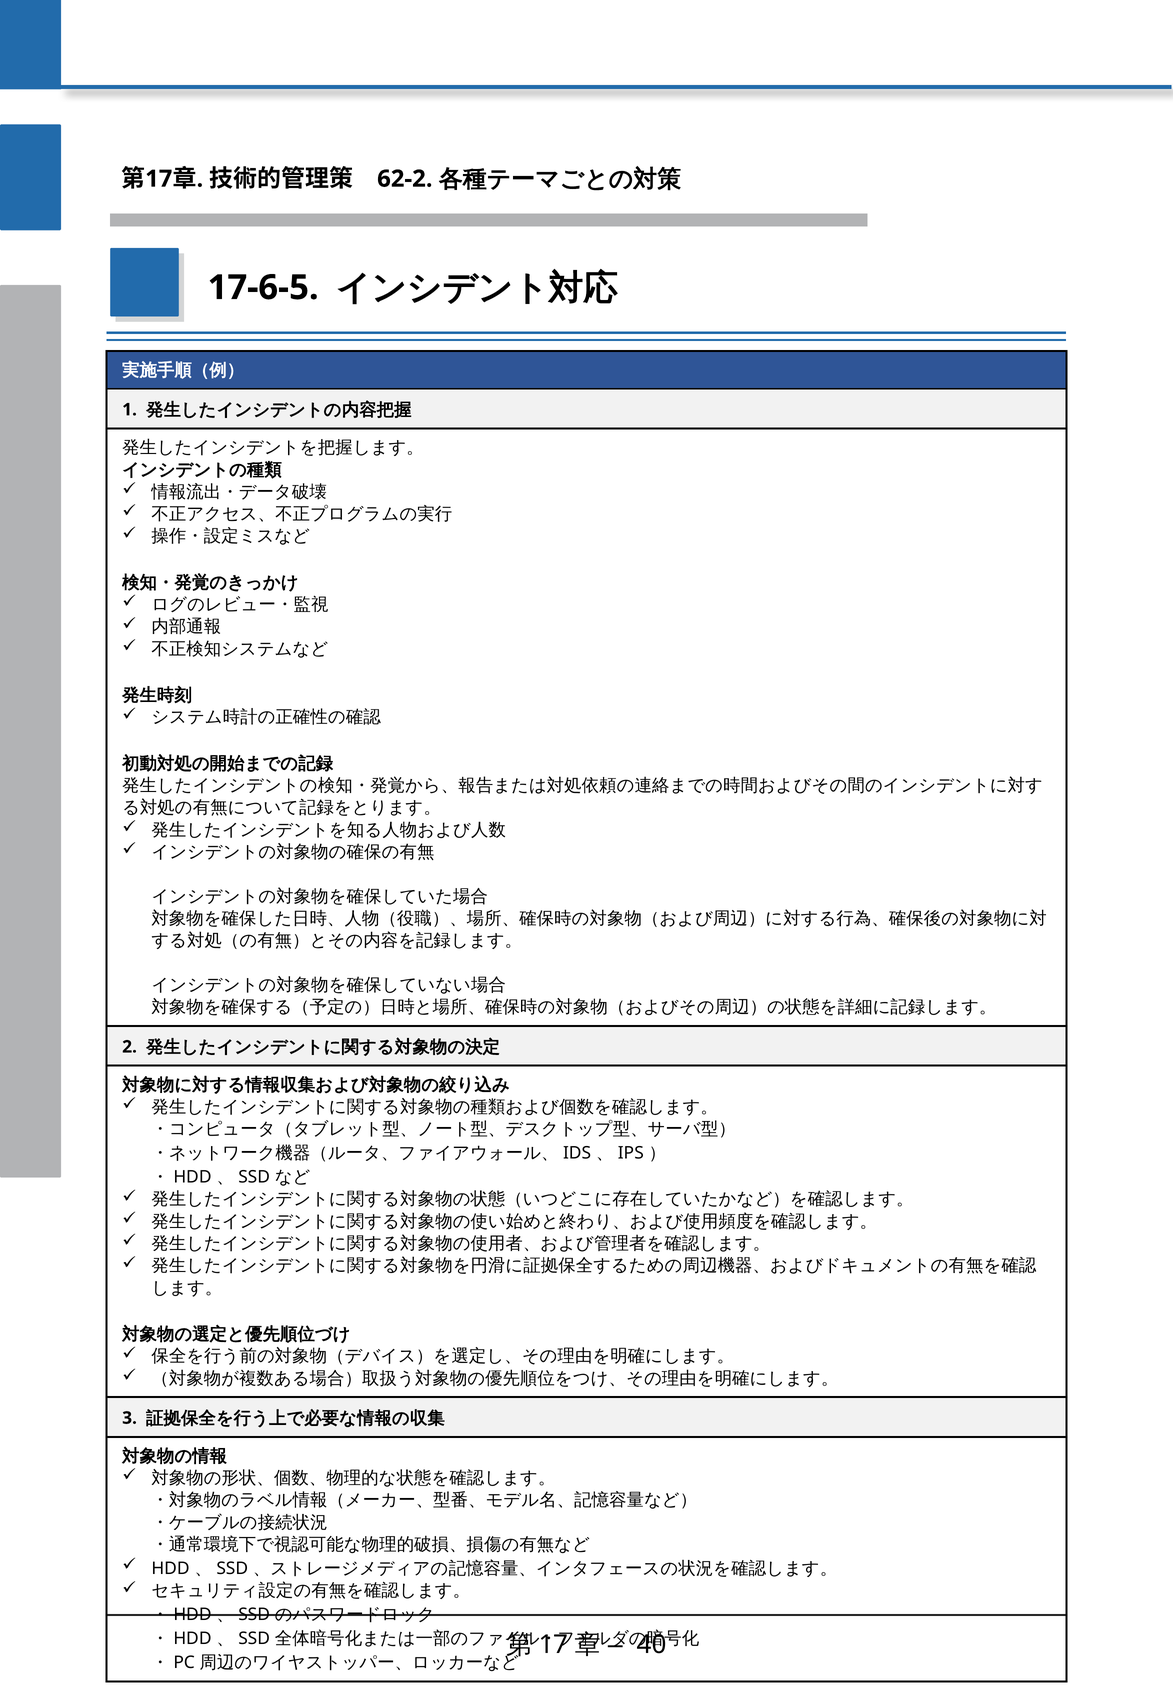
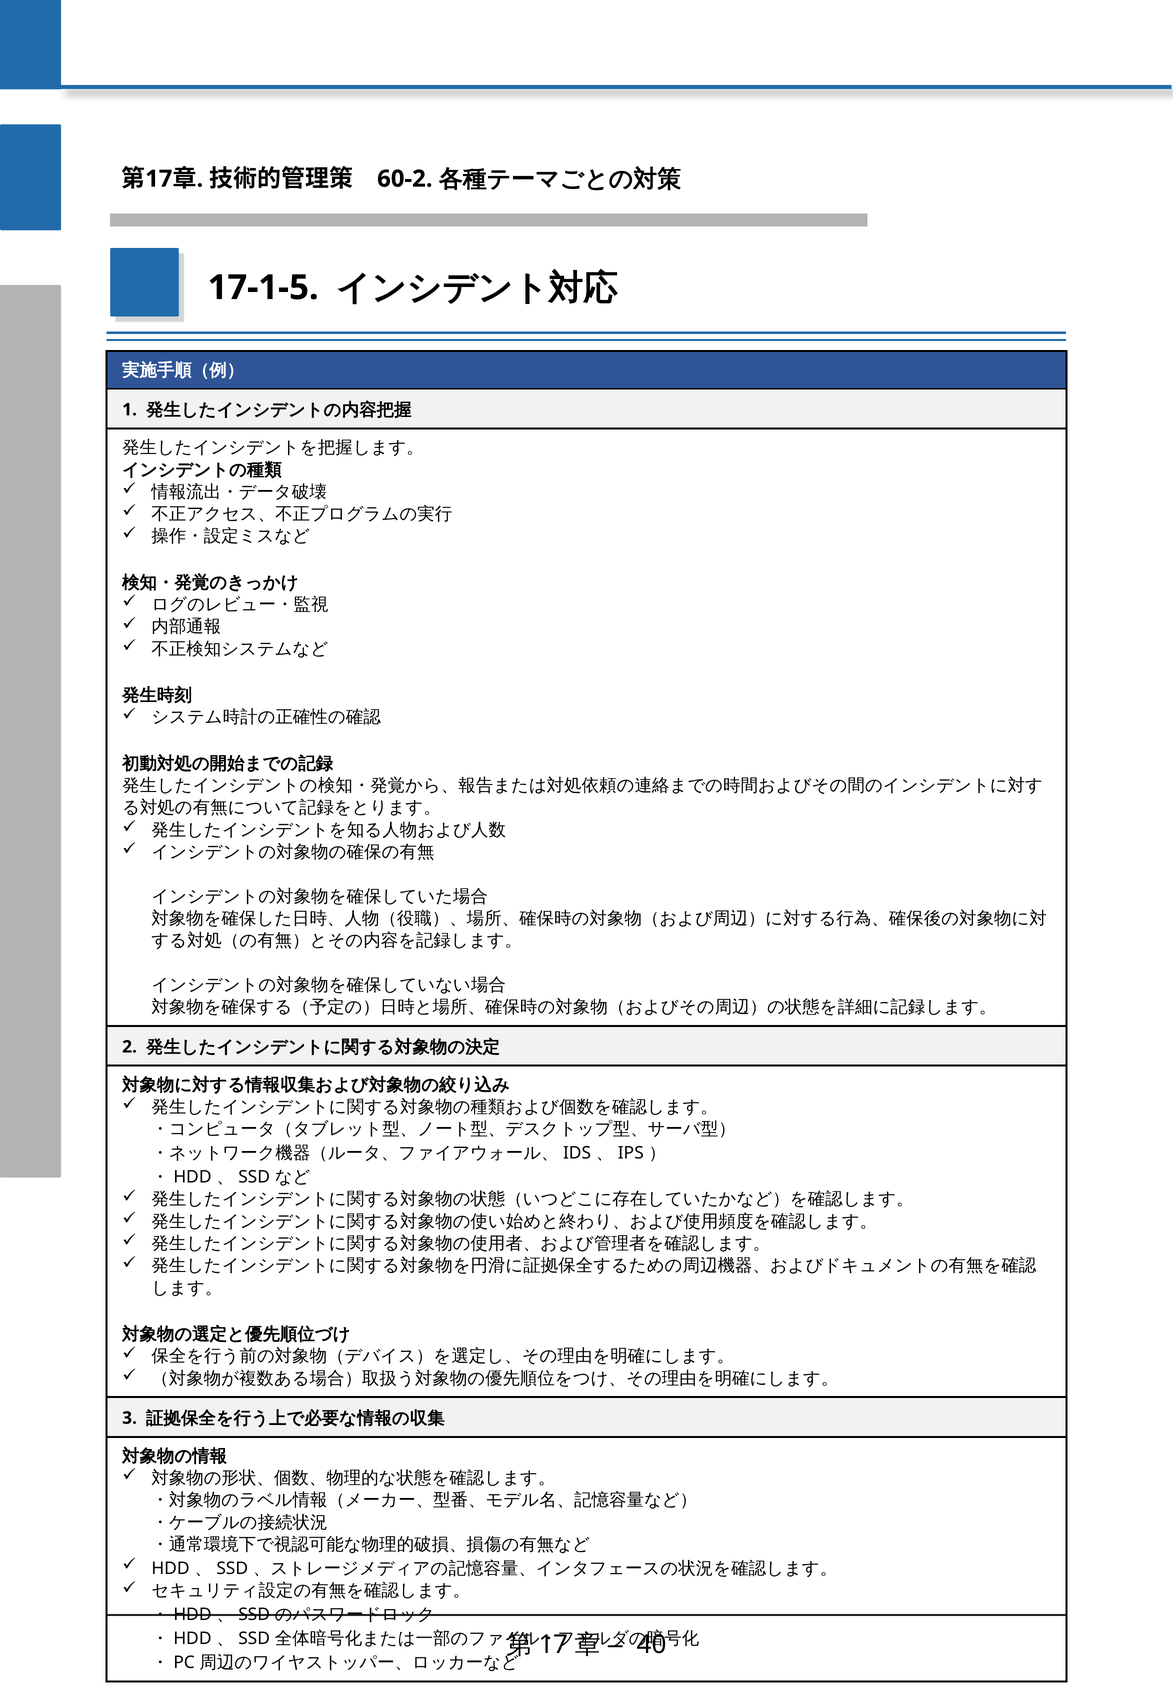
62-2: 62-2 -> 60-2
17-6-5: 17-6-5 -> 17-1-5
